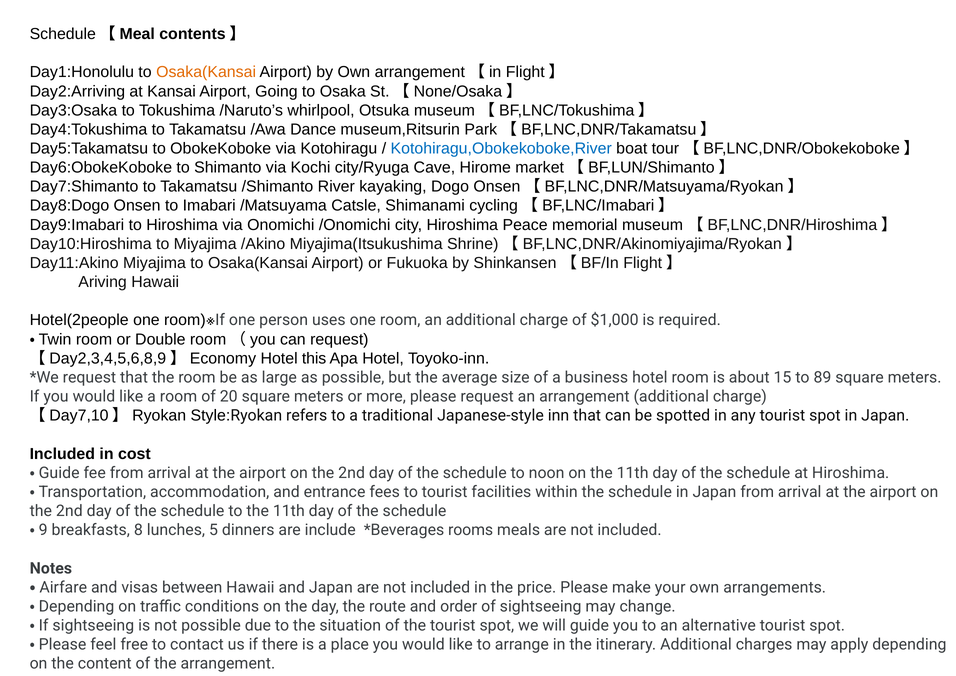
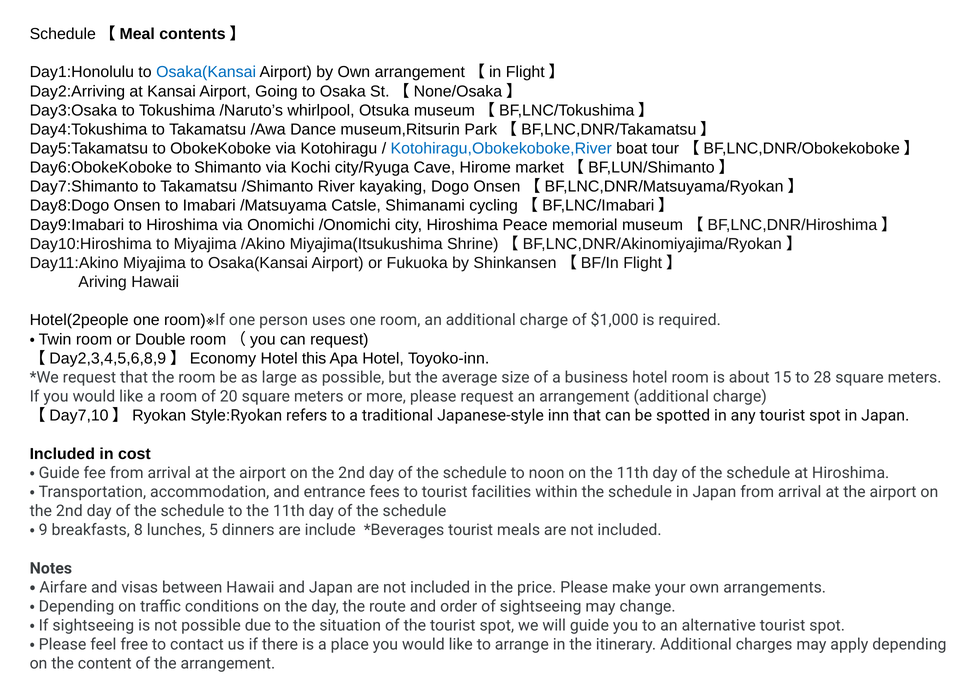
Osaka(Kansai at (206, 72) colour: orange -> blue
89: 89 -> 28
rooms at (471, 530): rooms -> tourist
